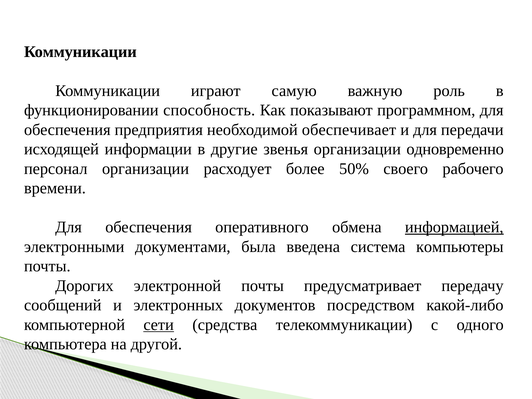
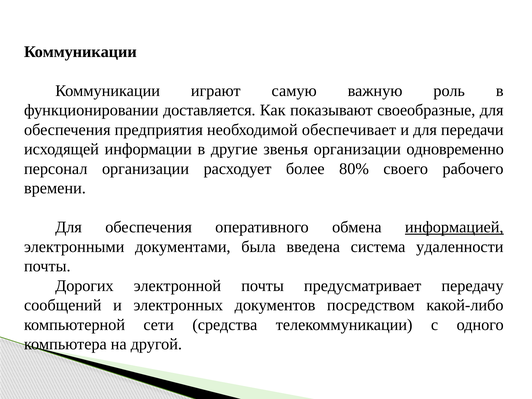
способность: способность -> доставляется
программном: программном -> своеобразные
50%: 50% -> 80%
компьютеры: компьютеры -> удаленности
сети underline: present -> none
